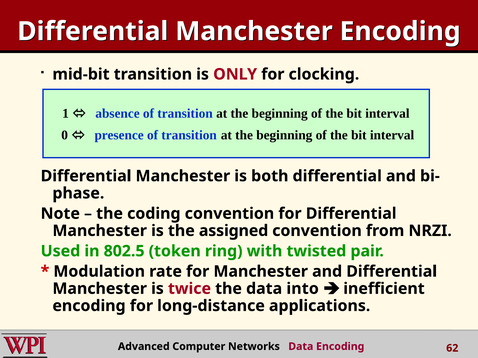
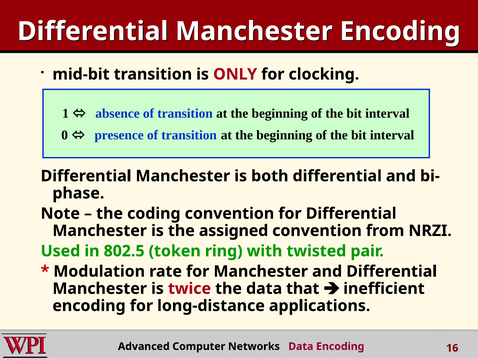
into: into -> that
62: 62 -> 16
